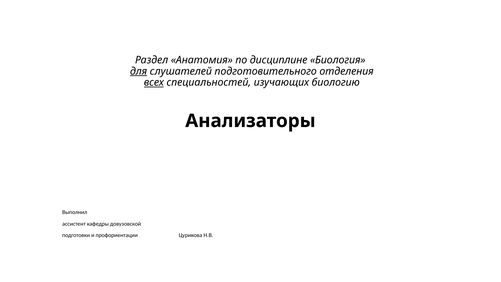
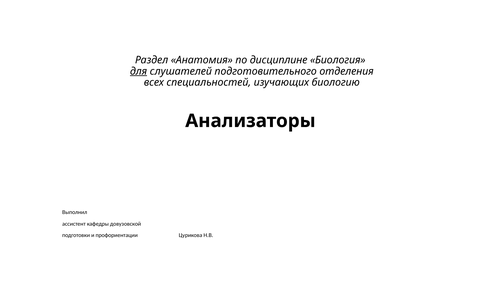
всех underline: present -> none
